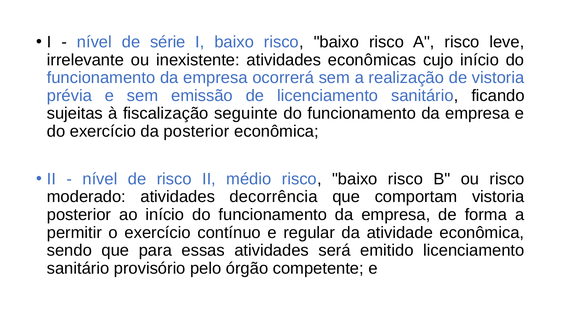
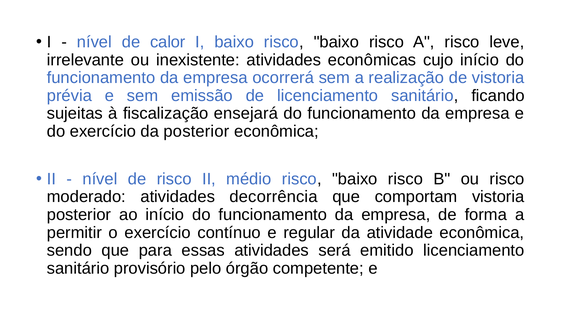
série: série -> calor
seguinte: seguinte -> ensejará
